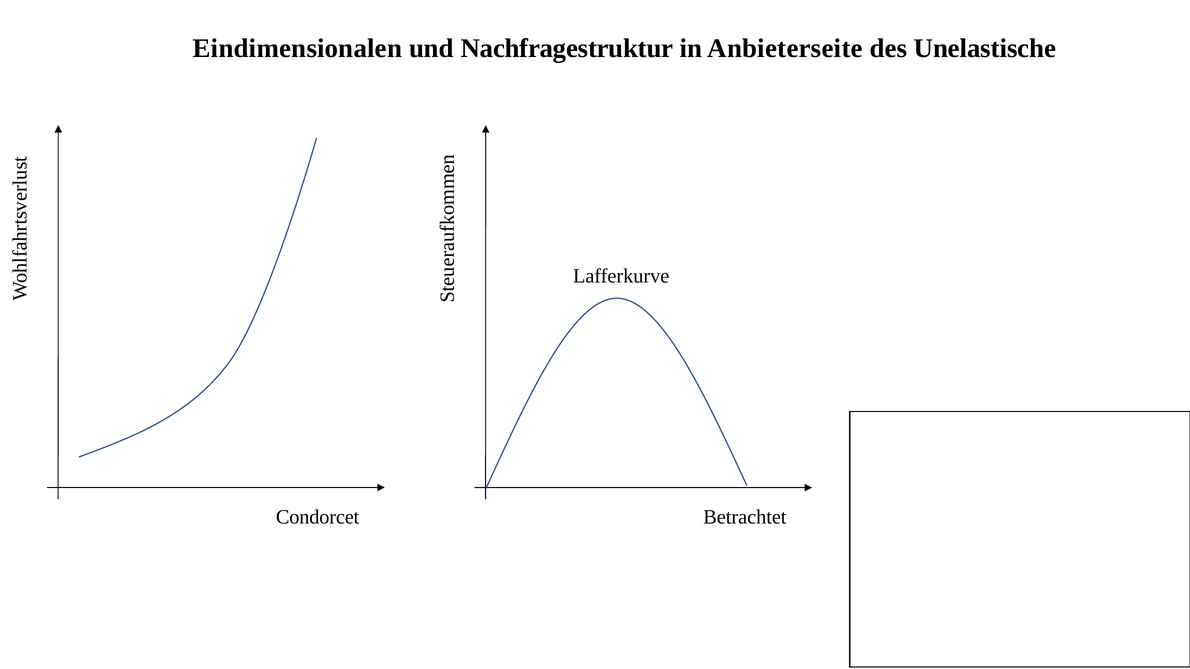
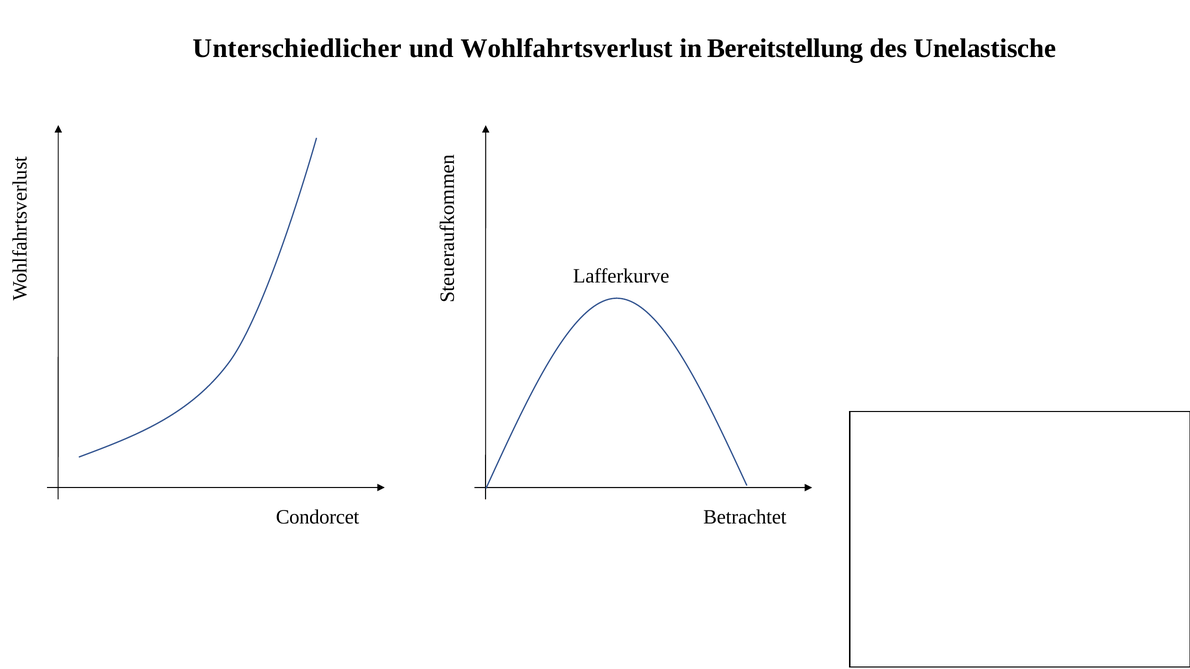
Eindimensionalen: Eindimensionalen -> Unterschiedlicher
Nachfragestruktur: Nachfragestruktur -> Wohlfahrtsverlust
Anbieterseite: Anbieterseite -> Bereitstellung
